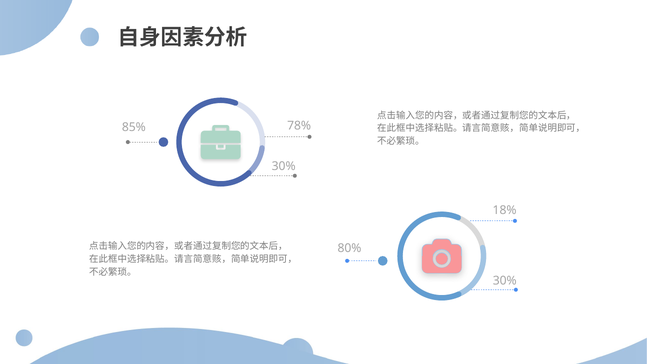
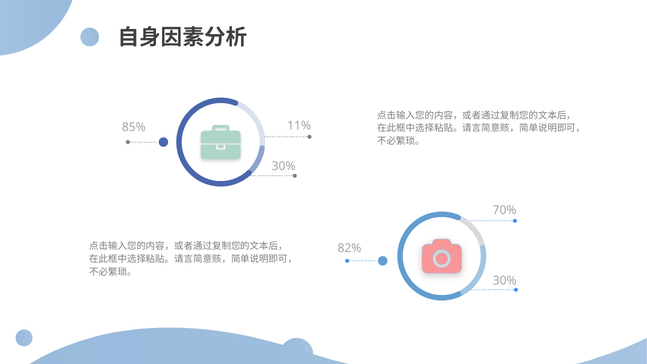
78%: 78% -> 11%
18%: 18% -> 70%
80%: 80% -> 82%
